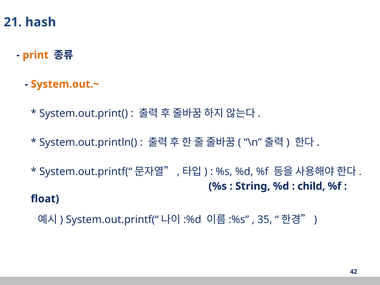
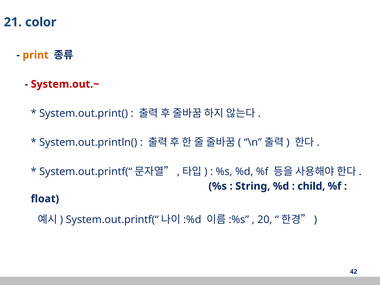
hash: hash -> color
System.out.~ colour: orange -> red
35: 35 -> 20
